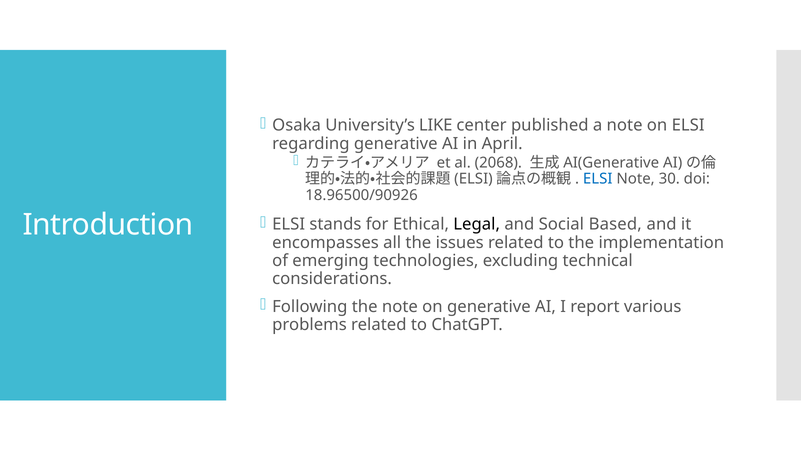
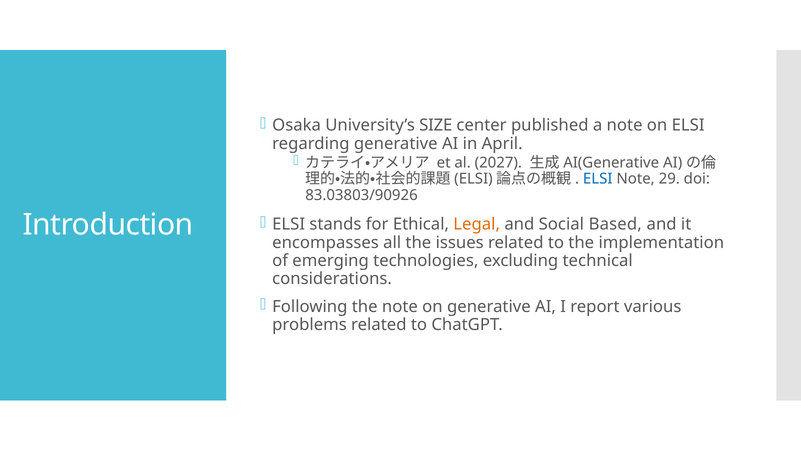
LIKE: LIKE -> SIZE
2068: 2068 -> 2027
30: 30 -> 29
18.96500/90926: 18.96500/90926 -> 83.03803/90926
Legal colour: black -> orange
